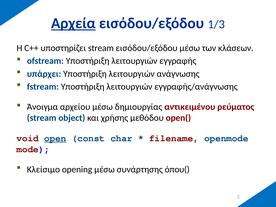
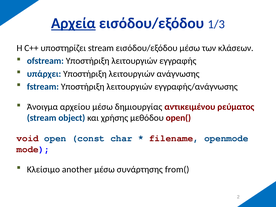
open underline: present -> none
opening: opening -> another
όπου(: όπου( -> from(
